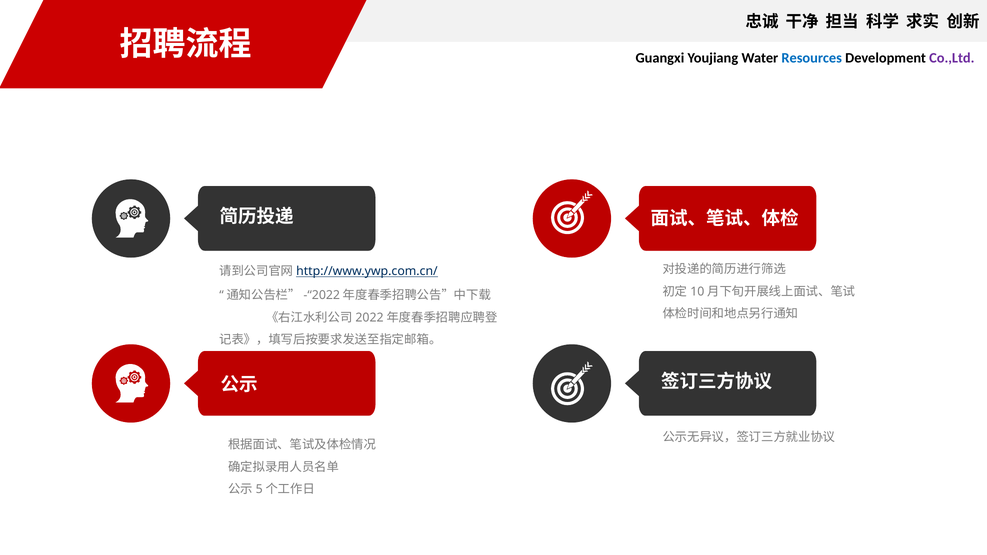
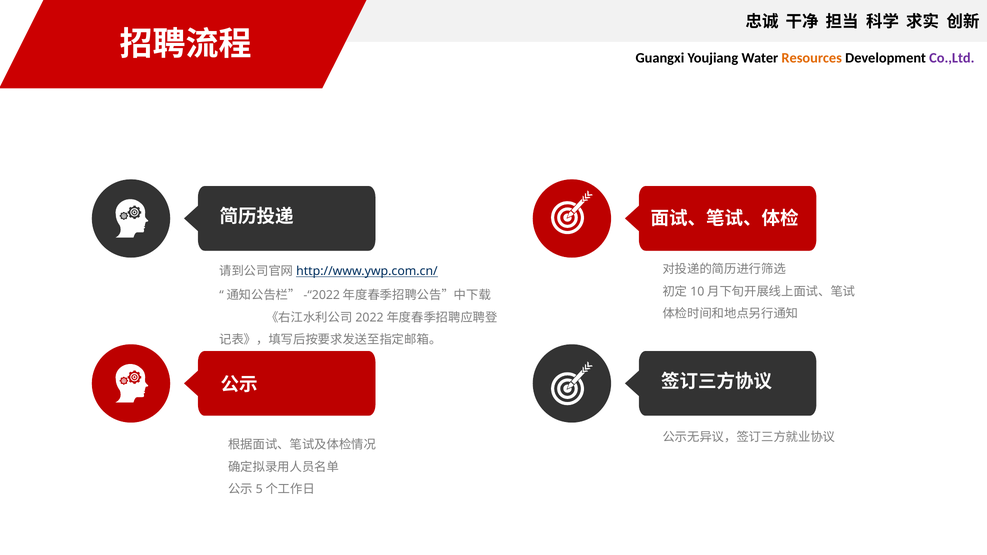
Resources colour: blue -> orange
